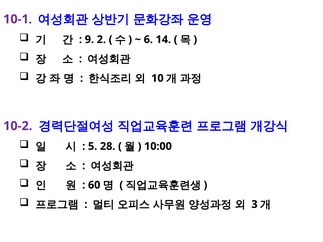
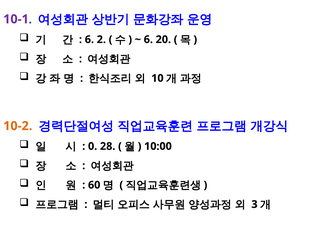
9 at (89, 40): 9 -> 6
14: 14 -> 20
10-2 colour: purple -> orange
5: 5 -> 0
